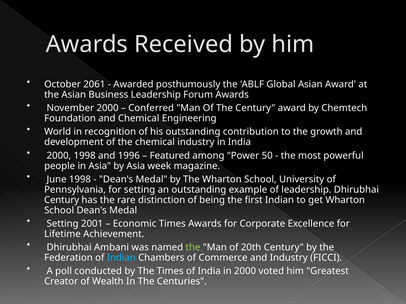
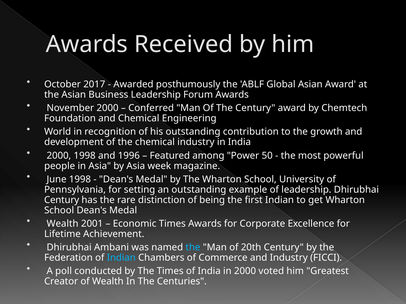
2061: 2061 -> 2017
Setting at (63, 224): Setting -> Wealth
the at (193, 248) colour: light green -> light blue
